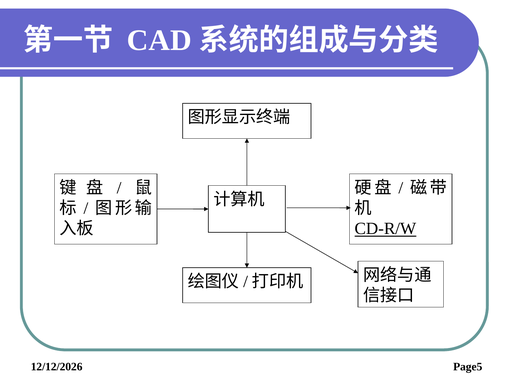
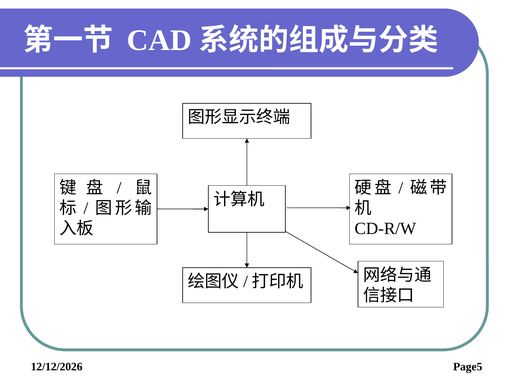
CD-R/W underline: present -> none
